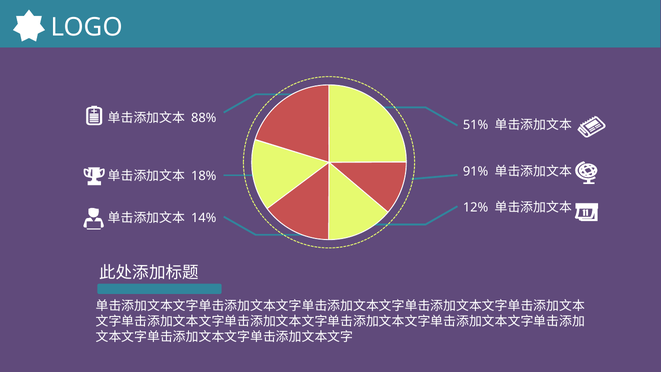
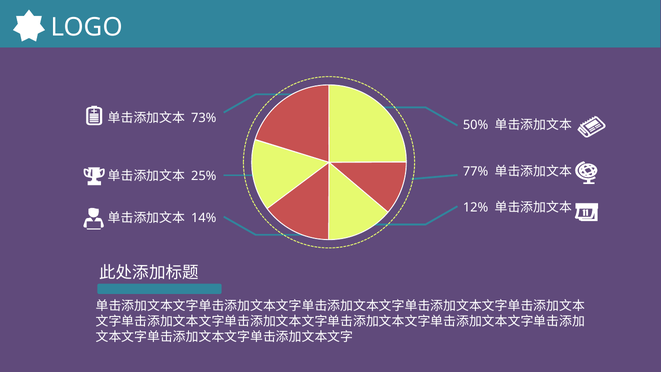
88%: 88% -> 73%
51%: 51% -> 50%
91%: 91% -> 77%
18%: 18% -> 25%
